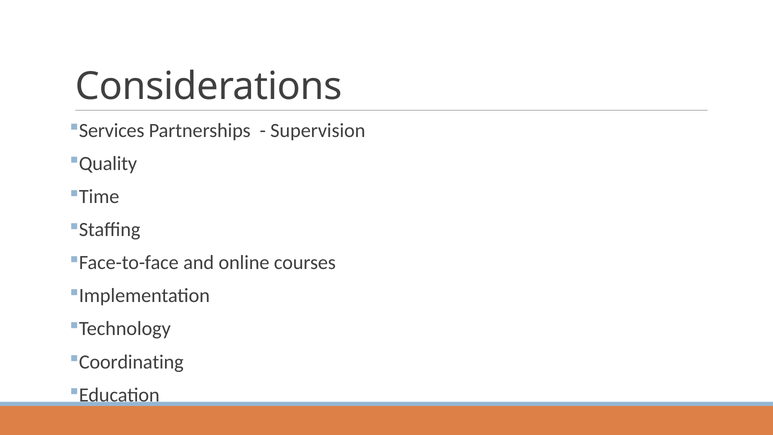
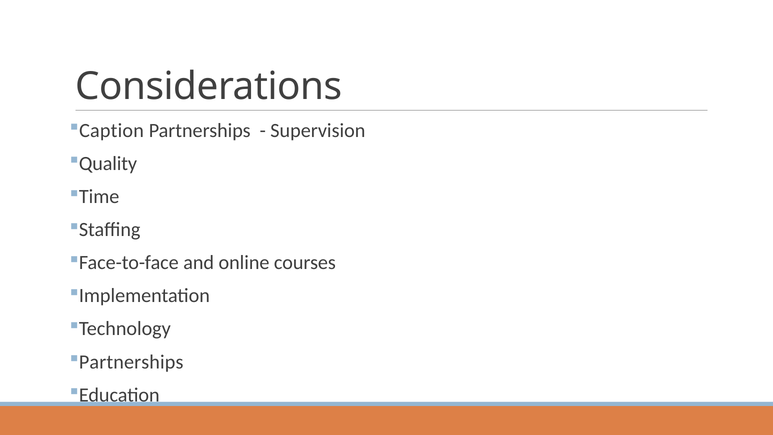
Services: Services -> Caption
Coordinating at (131, 362): Coordinating -> Partnerships
